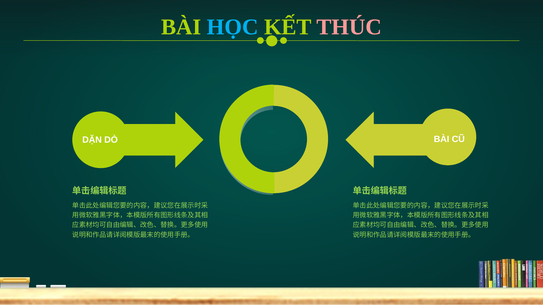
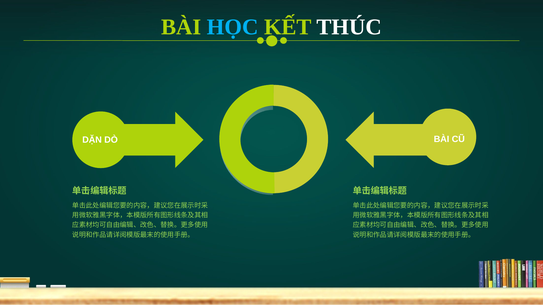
THÚC colour: pink -> white
